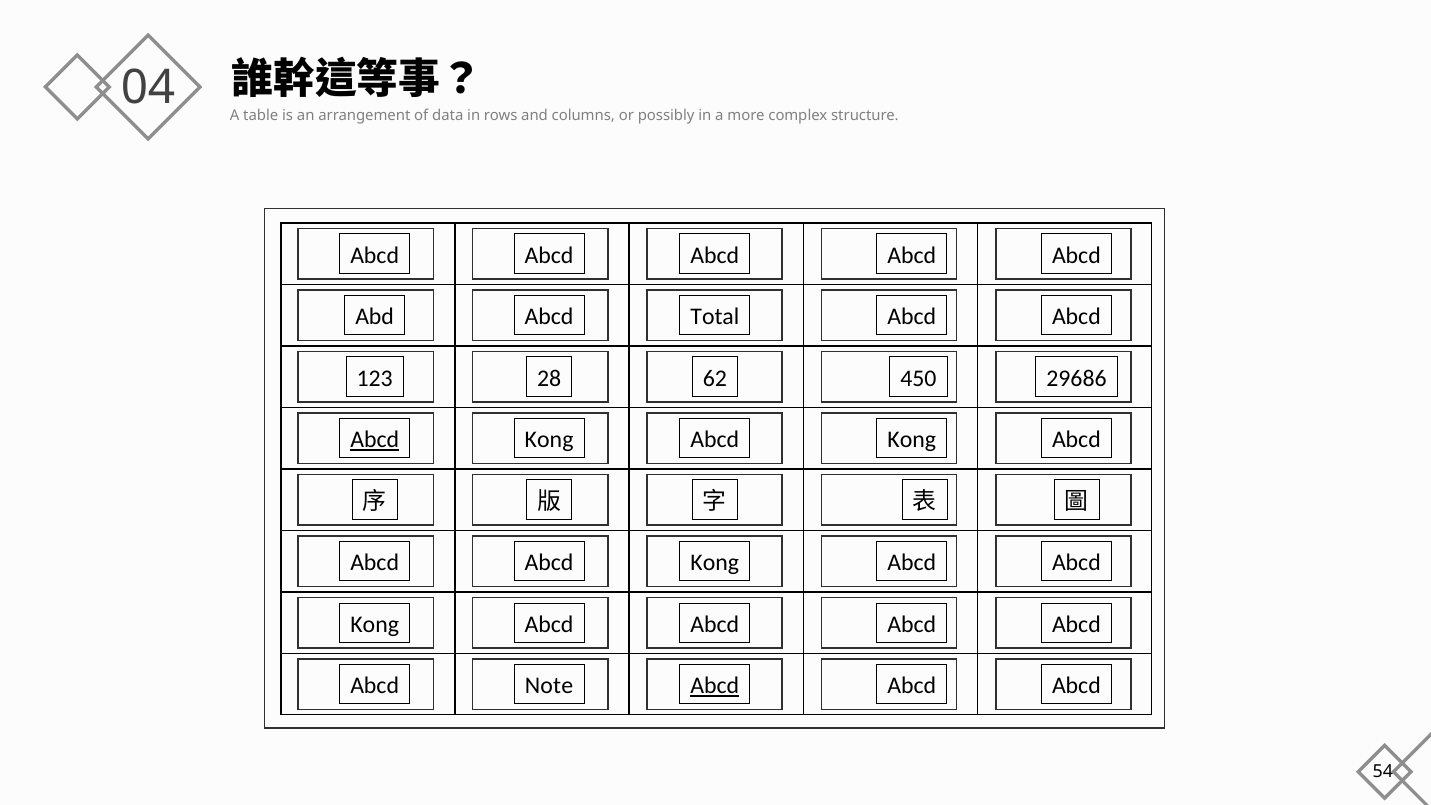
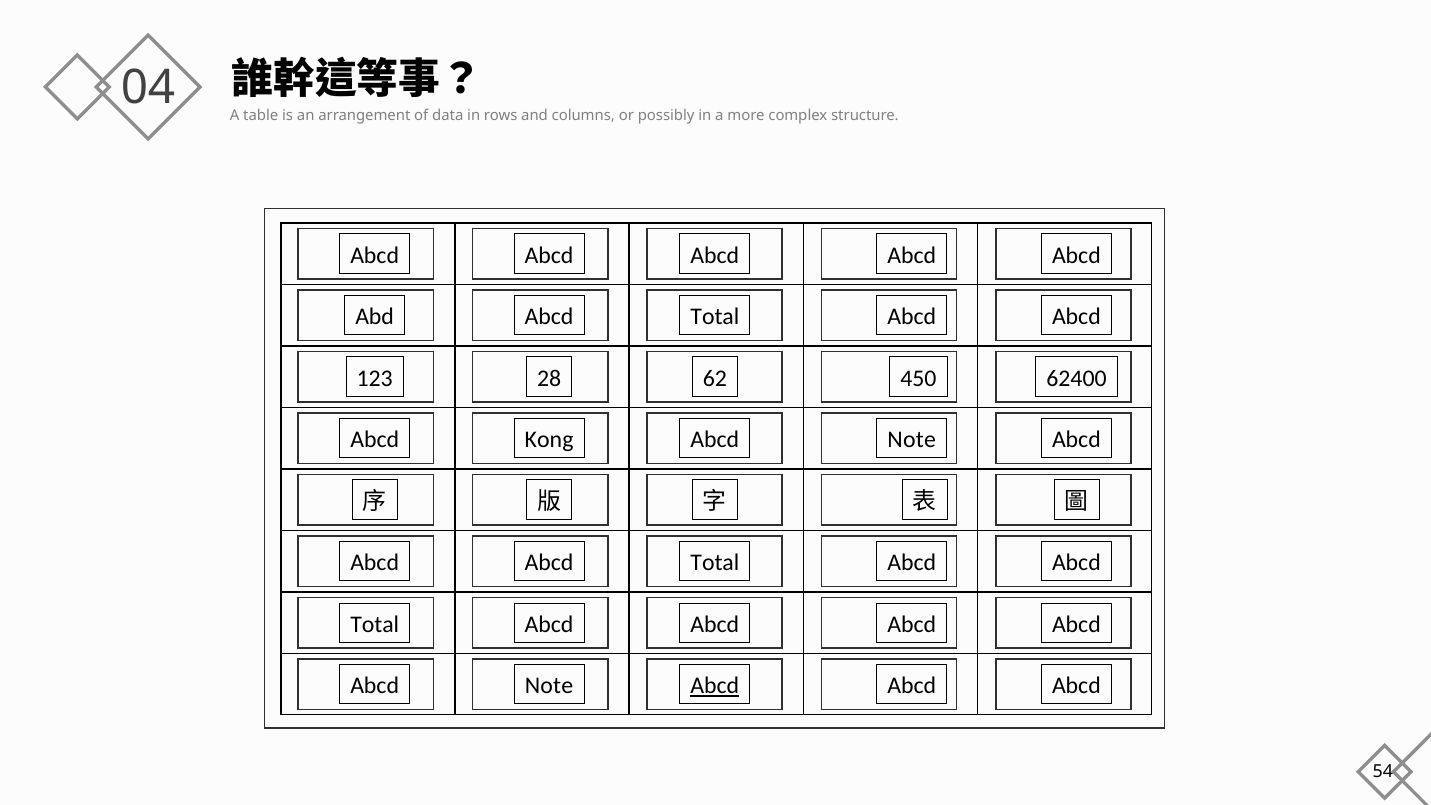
29686: 29686 -> 62400
Abcd at (375, 440) underline: present -> none
Kong at (912, 440): Kong -> Note
Kong at (715, 563): Kong -> Total
Kong at (375, 624): Kong -> Total
